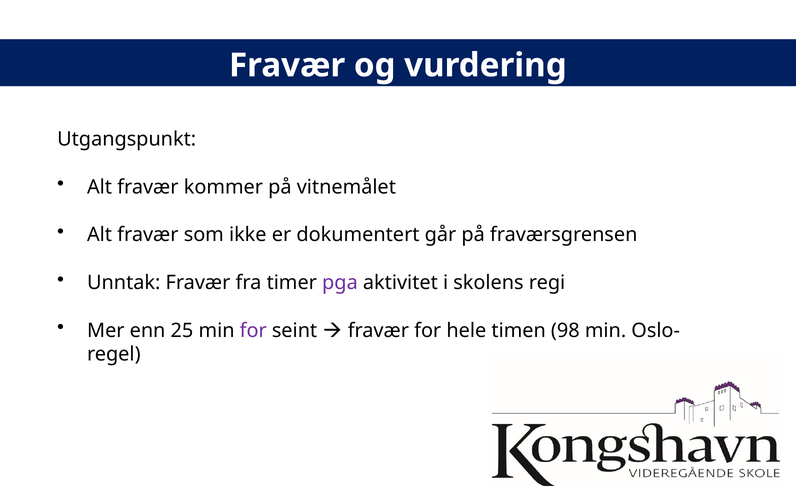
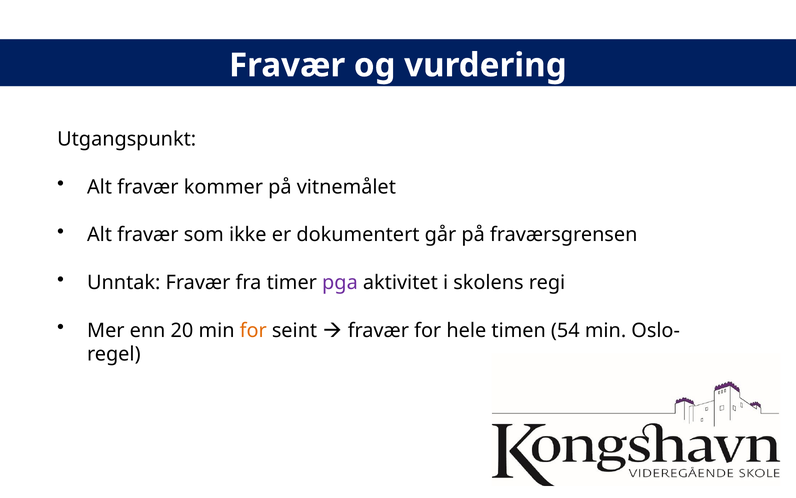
25: 25 -> 20
for at (253, 330) colour: purple -> orange
98: 98 -> 54
